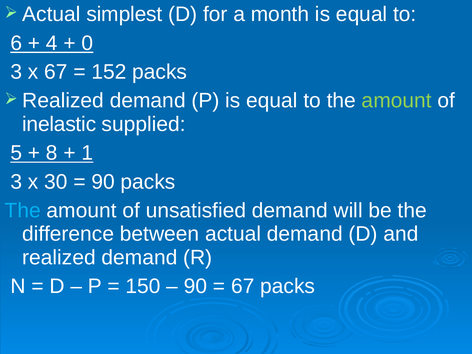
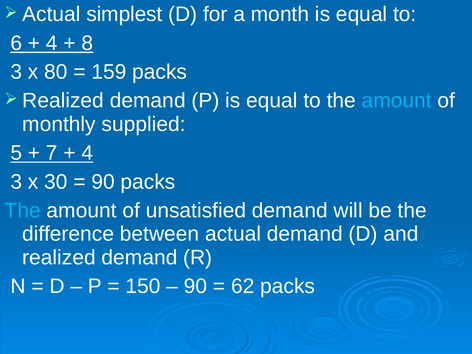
0: 0 -> 8
x 67: 67 -> 80
152: 152 -> 159
amount at (397, 101) colour: light green -> light blue
inelastic: inelastic -> monthly
8: 8 -> 7
1 at (87, 153): 1 -> 4
67 at (243, 286): 67 -> 62
